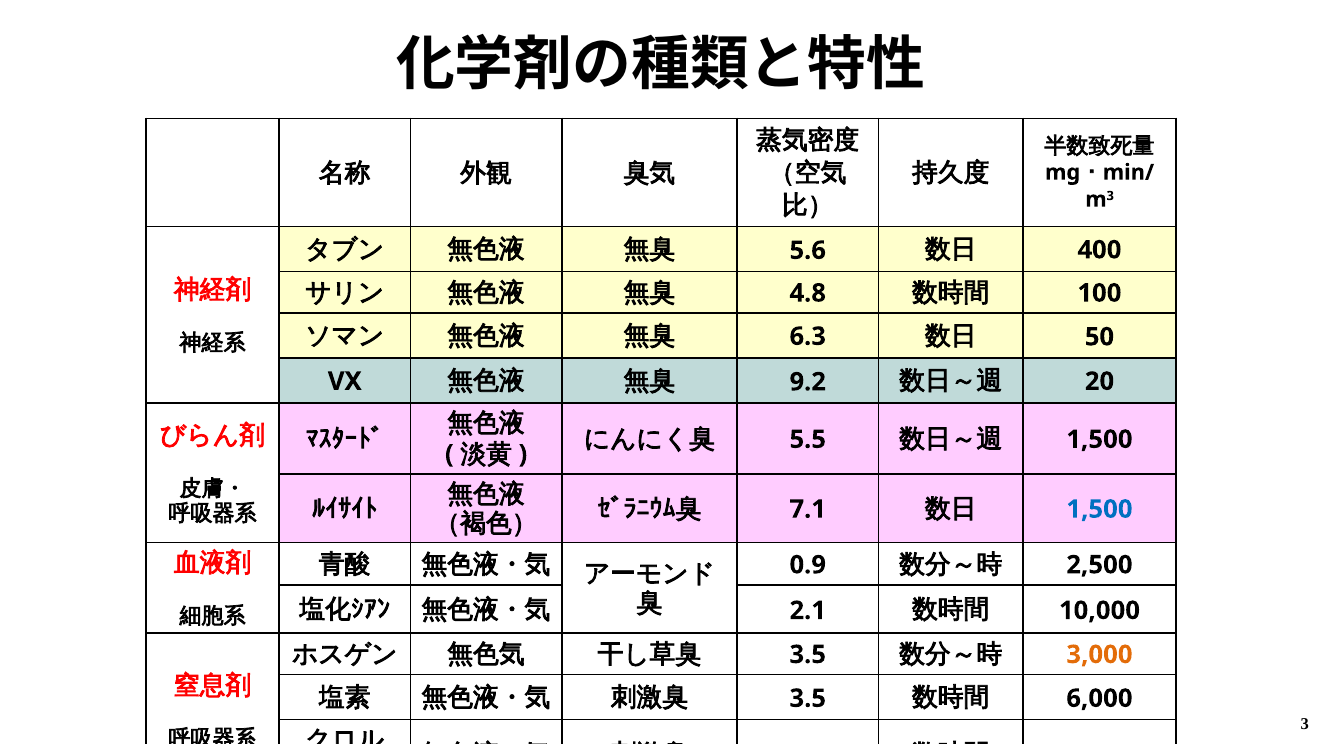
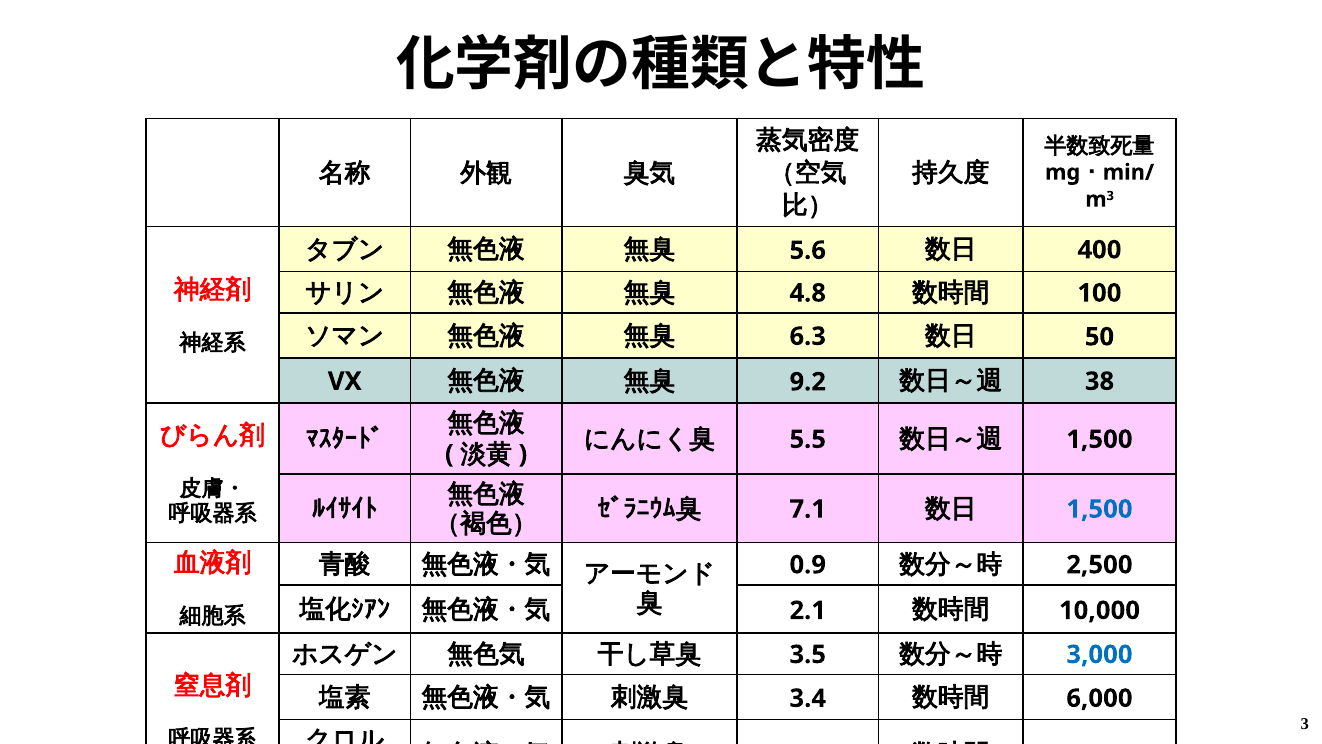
20: 20 -> 38
3,000 colour: orange -> blue
3.5 at (808, 698): 3.5 -> 3.4
